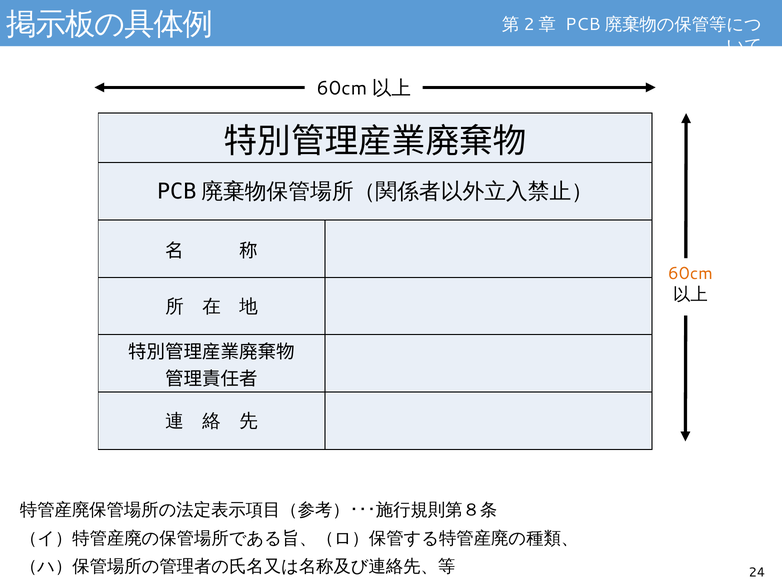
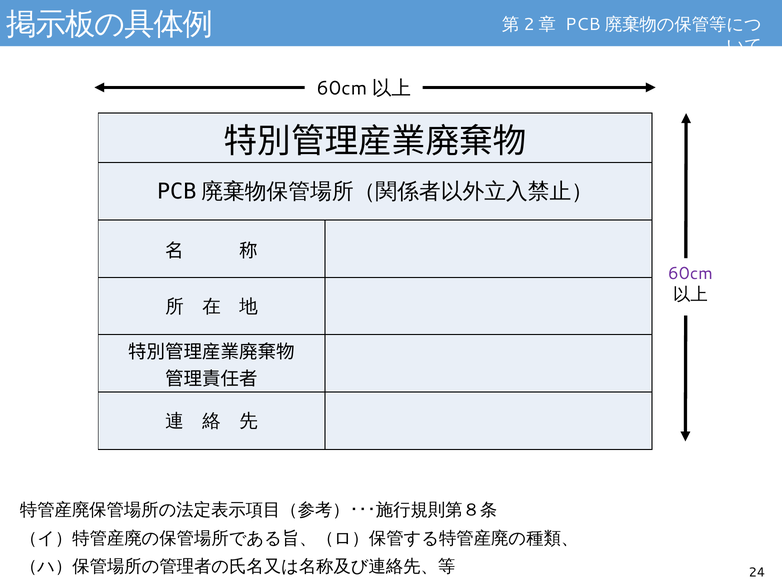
60cm colour: orange -> purple
